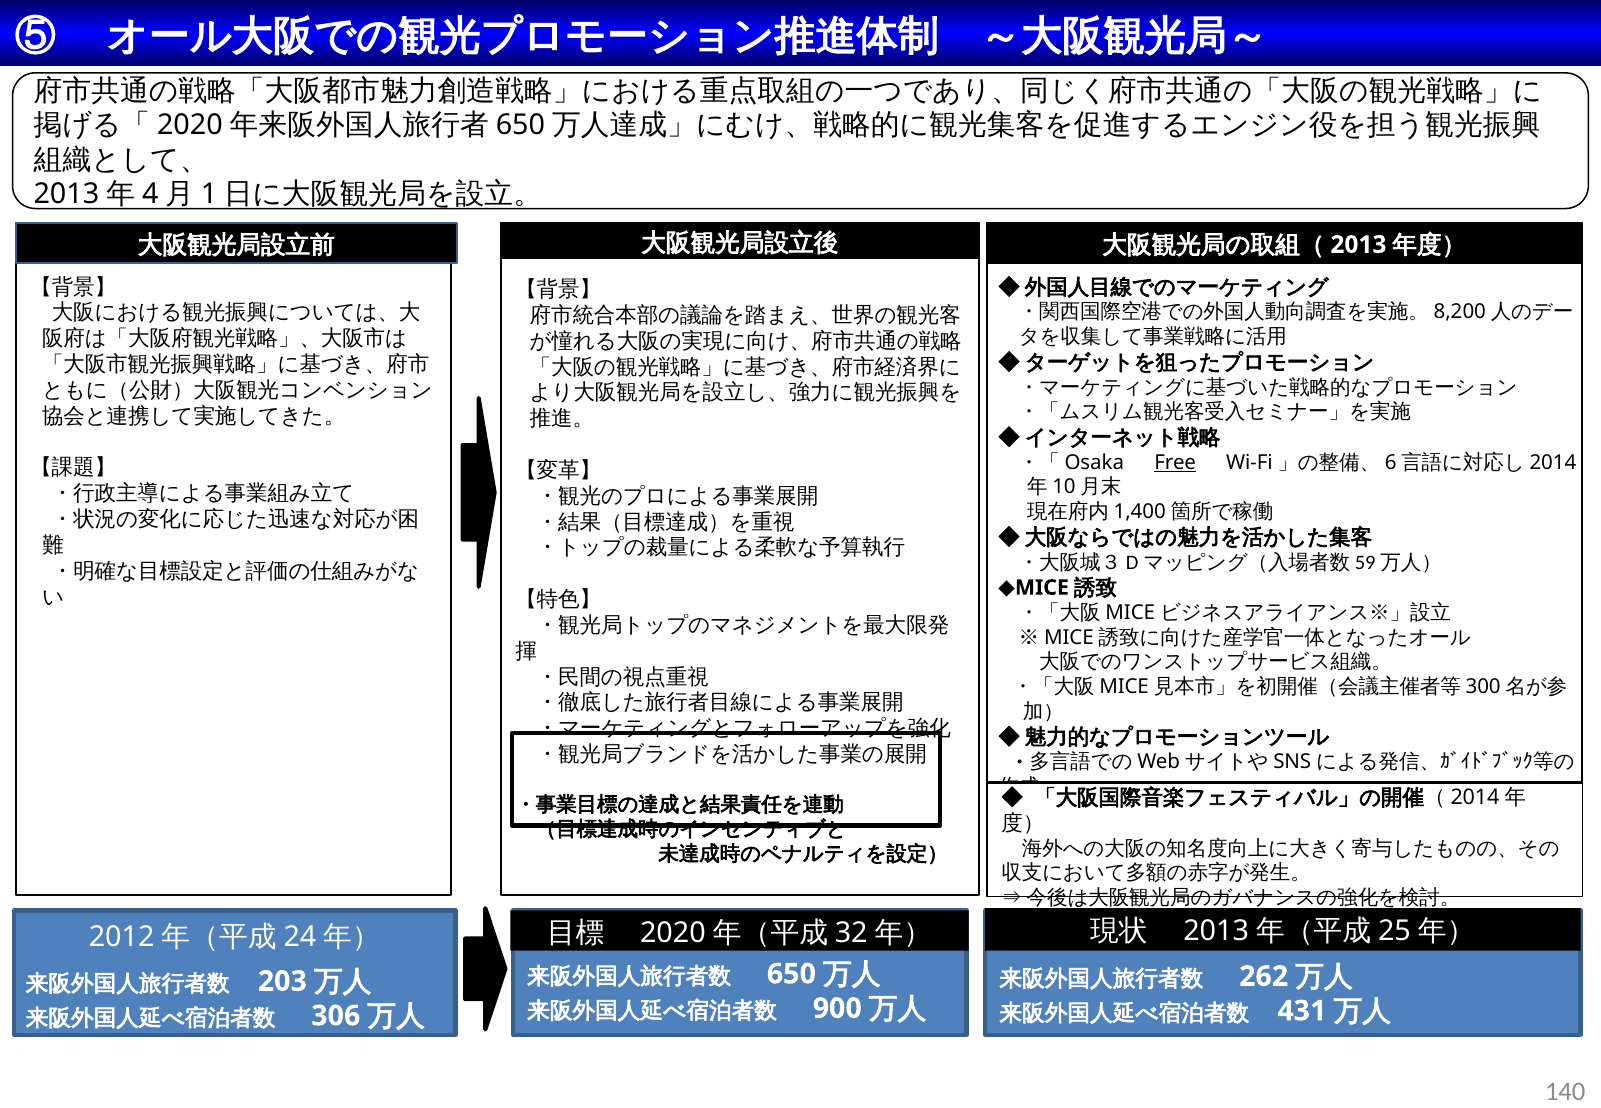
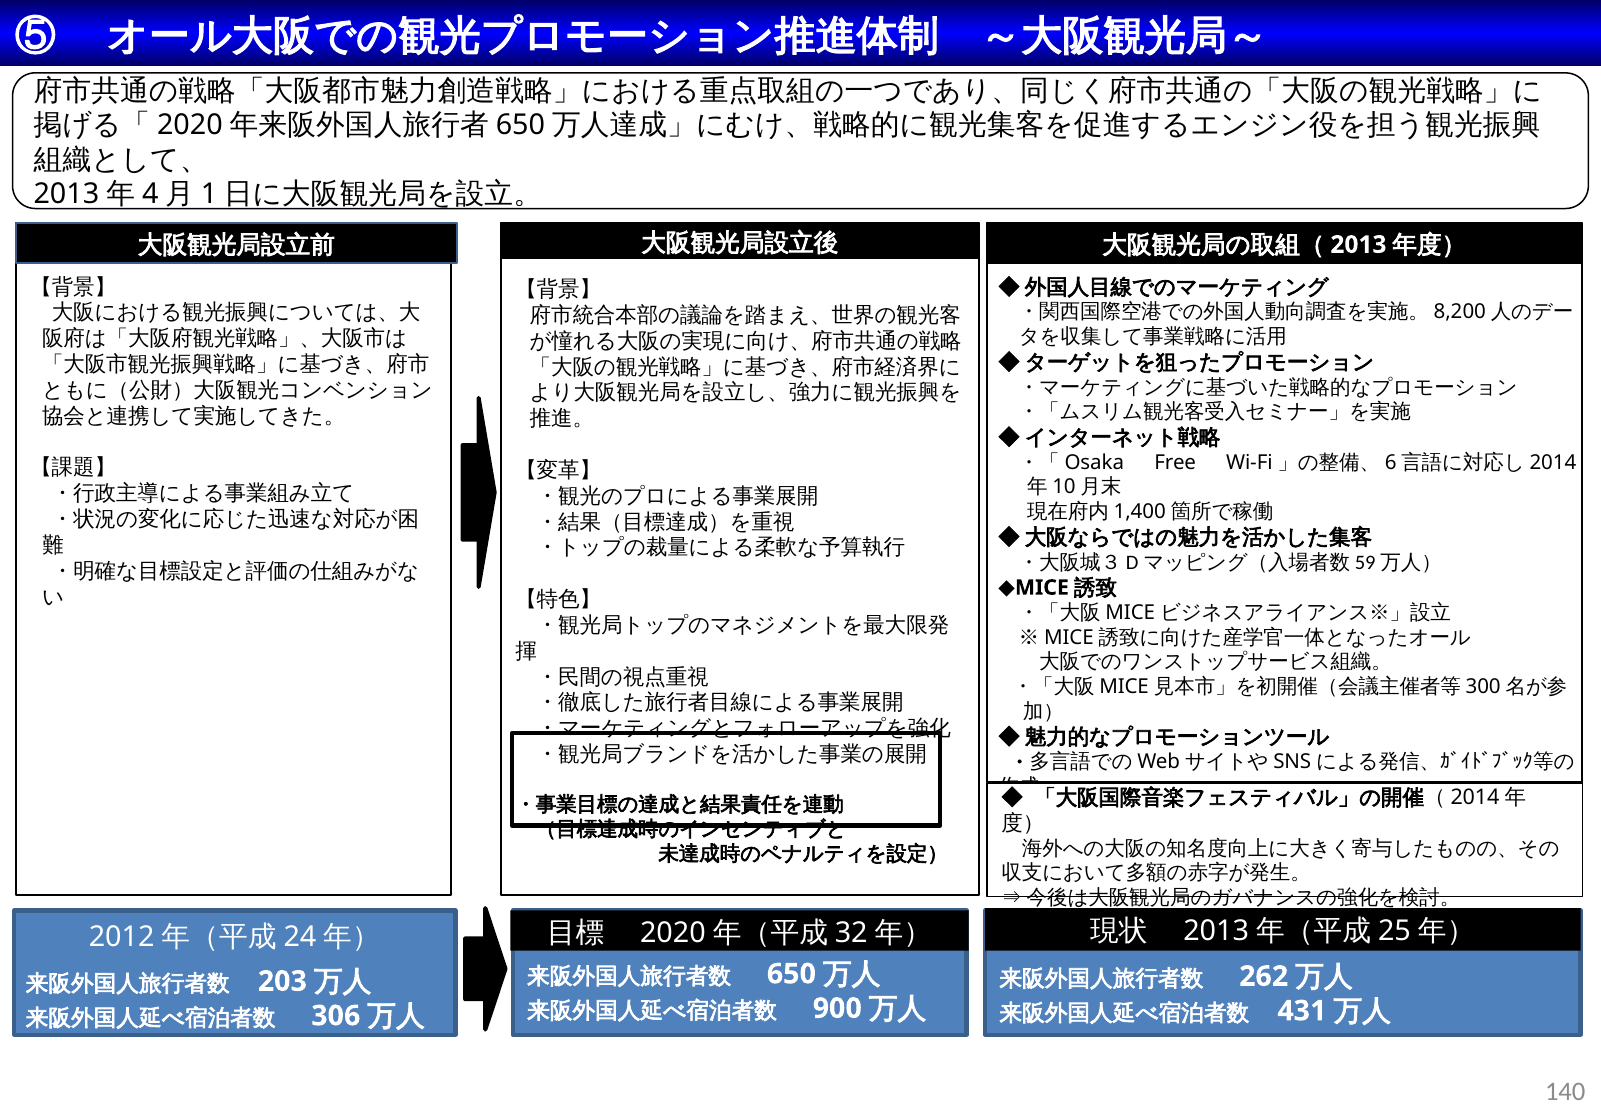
Free underline: present -> none
